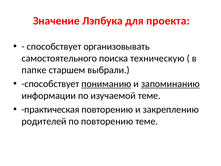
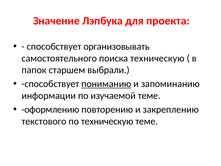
папке: папке -> папок
запоминанию underline: present -> none
практическая: практическая -> оформлению
родителей: родителей -> текстового
по повторению: повторению -> техническую
